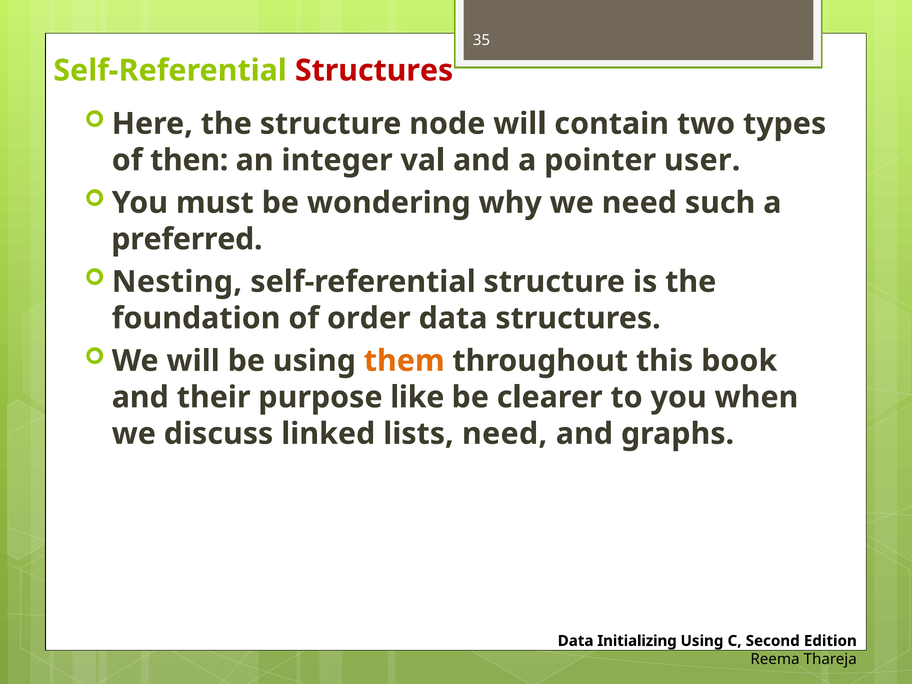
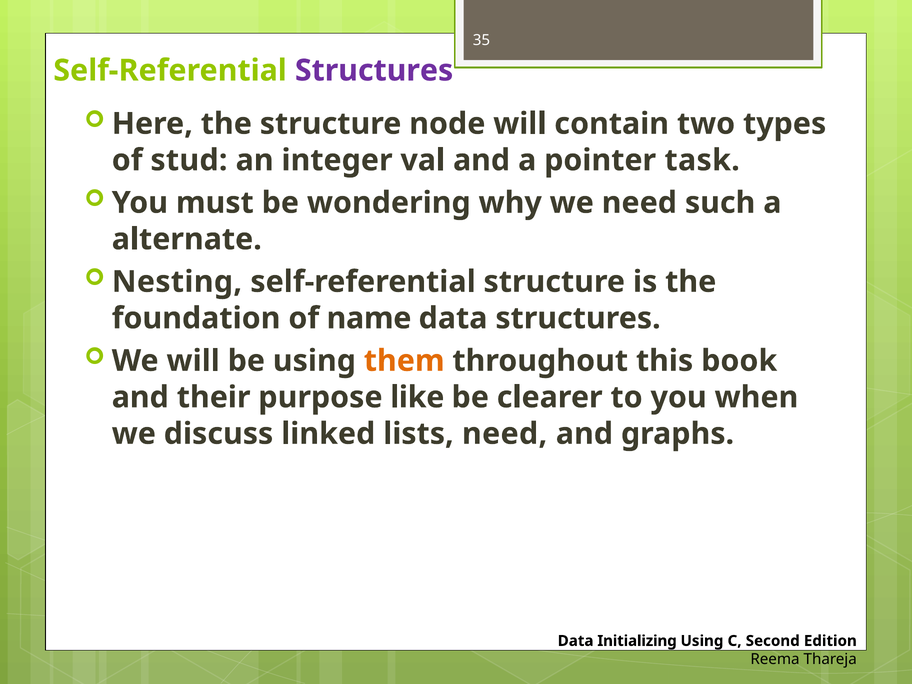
Structures at (374, 71) colour: red -> purple
then: then -> stud
user: user -> task
preferred: preferred -> alternate
order: order -> name
